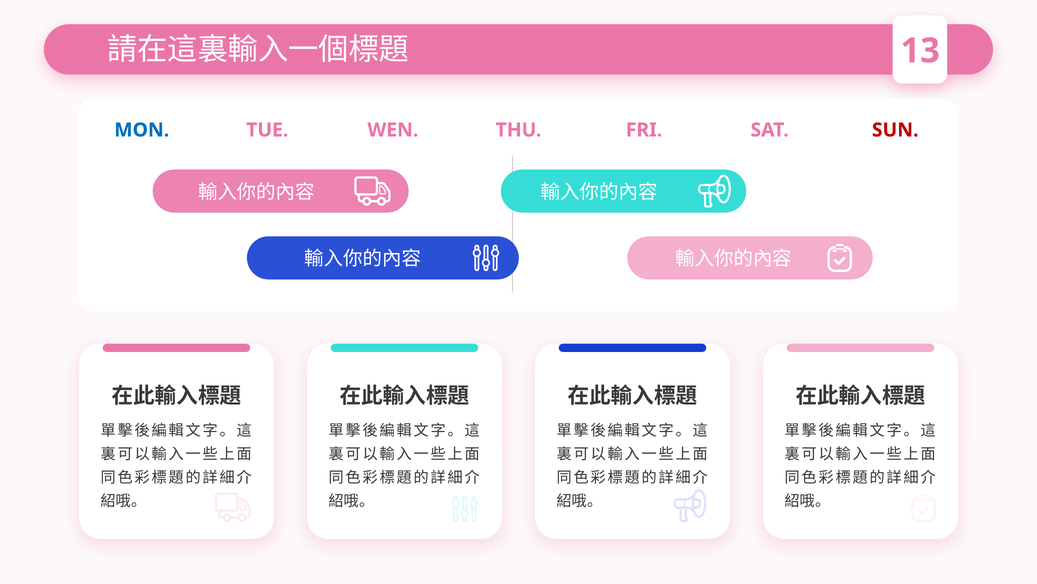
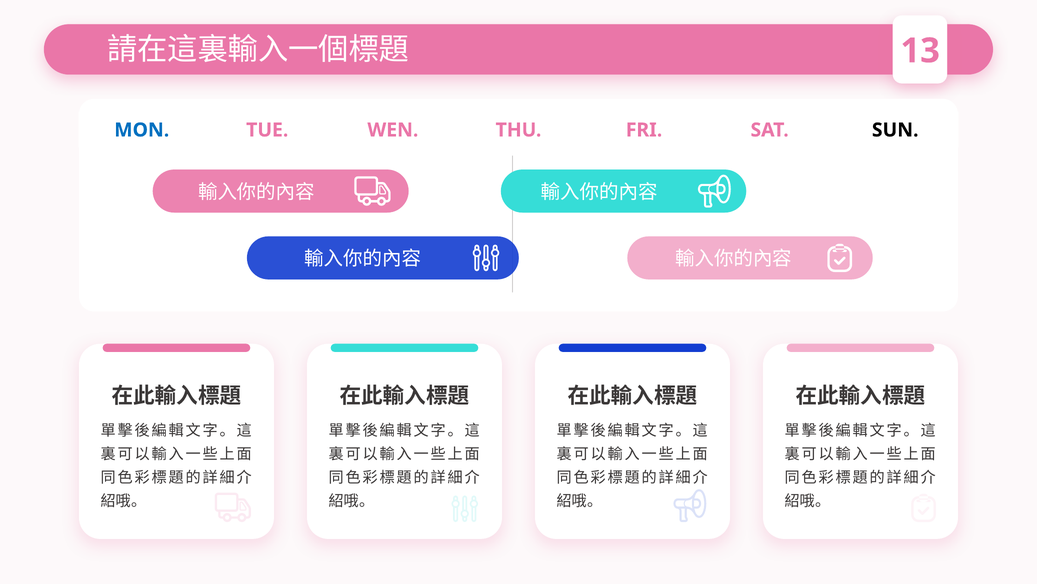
SUN colour: red -> black
